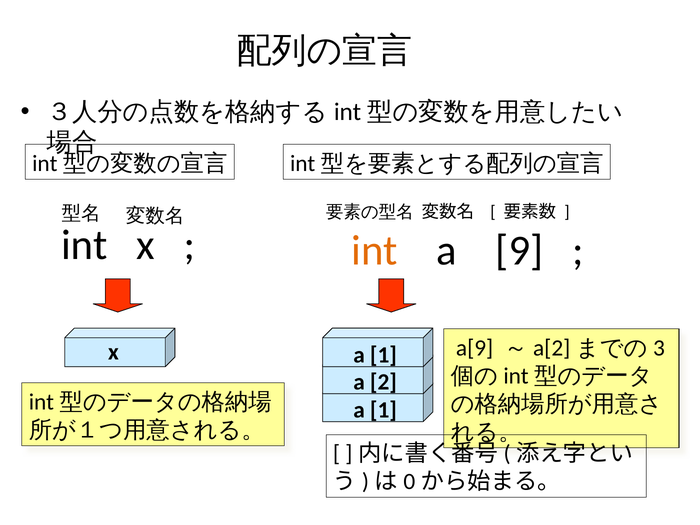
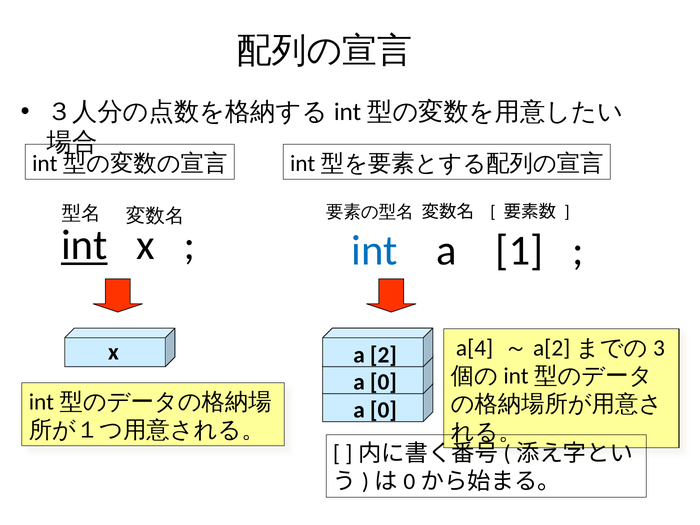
int at (84, 245) underline: none -> present
int at (375, 251) colour: orange -> blue
9: 9 -> 1
a[9: a[9 -> a[4
1 at (383, 355): 1 -> 2
2 at (383, 382): 2 -> 0
1 at (383, 410): 1 -> 0
